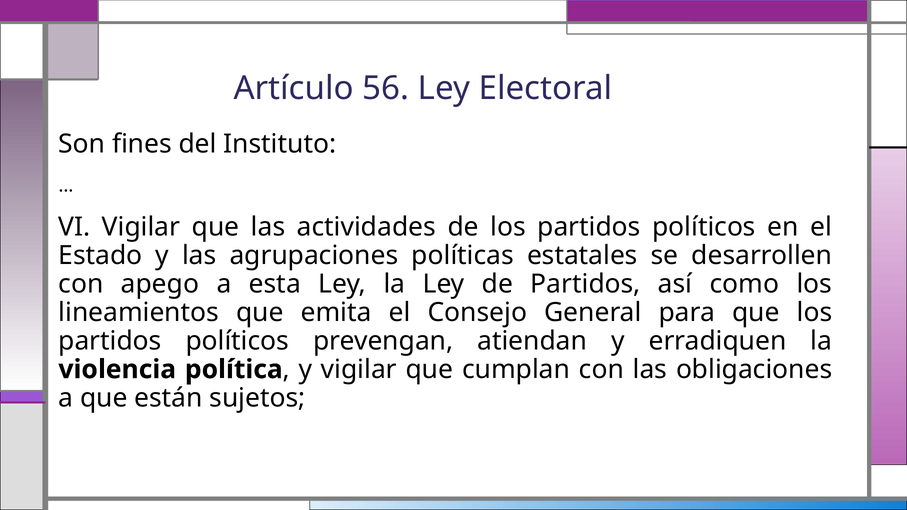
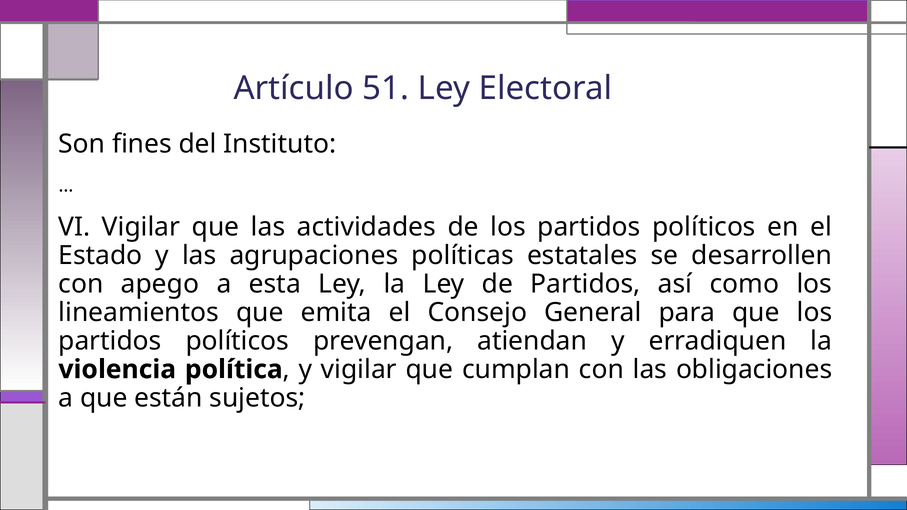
56: 56 -> 51
